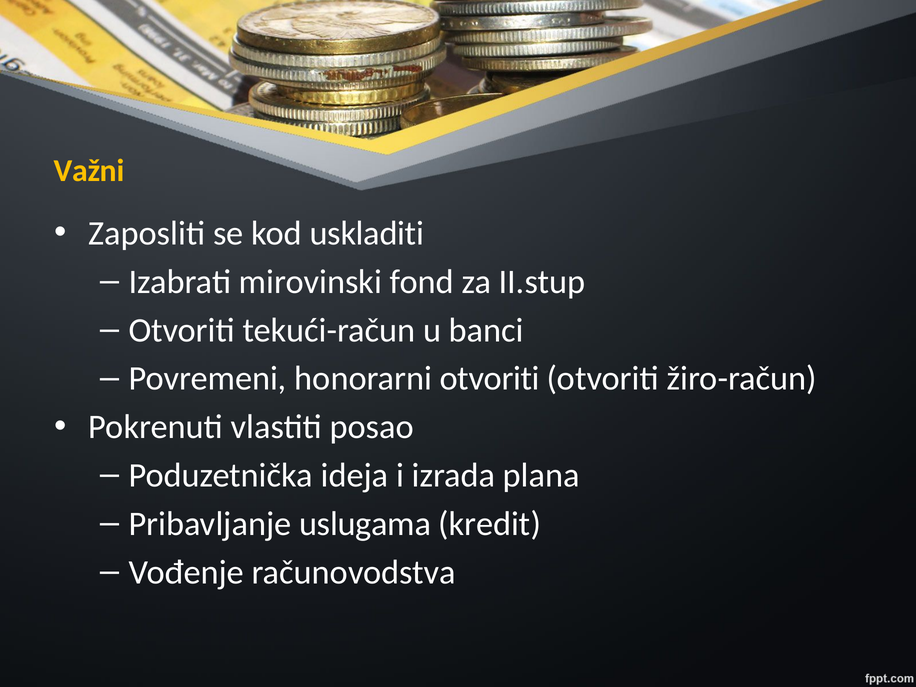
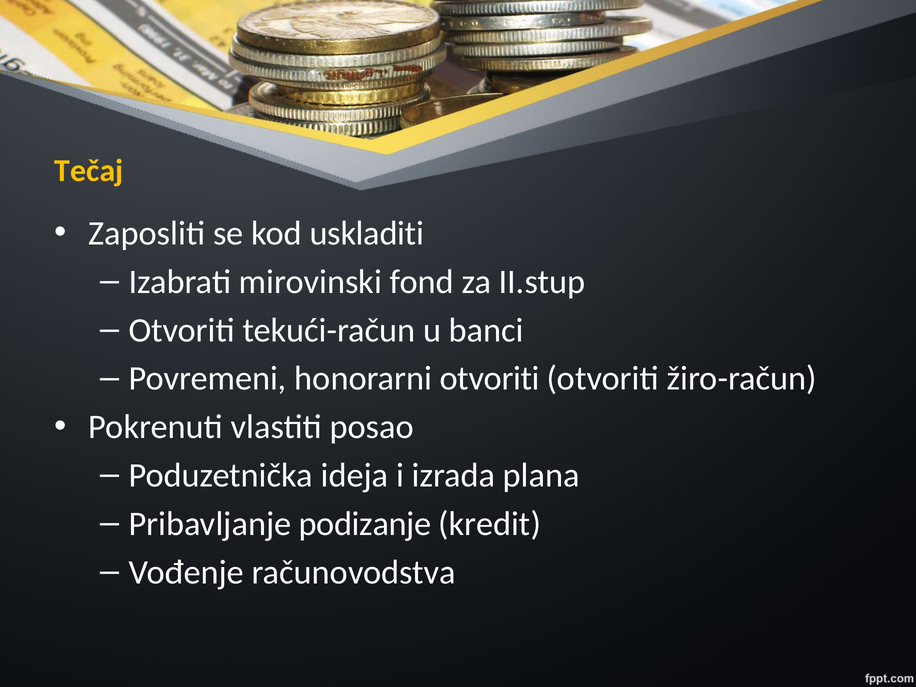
Važni: Važni -> Tečaj
uslugama: uslugama -> podizanje
